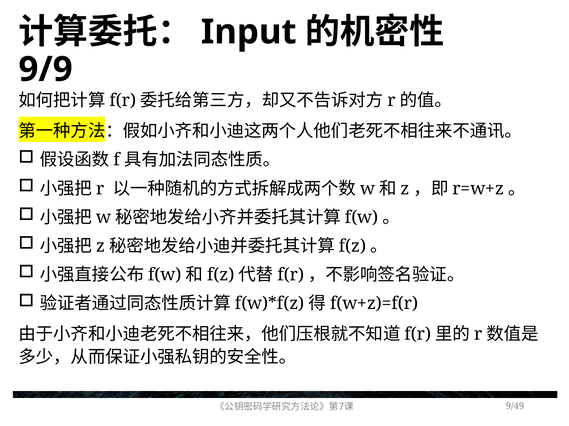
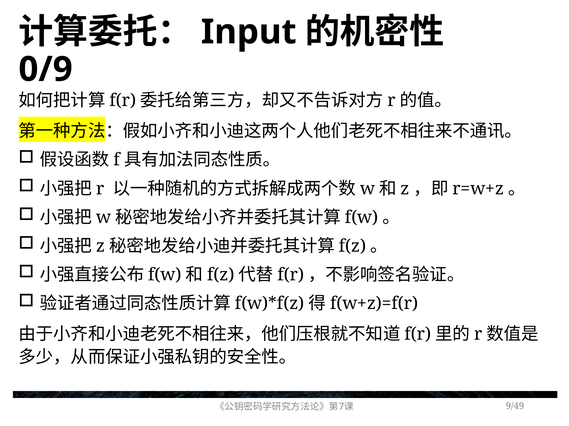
9/9: 9/9 -> 0/9
